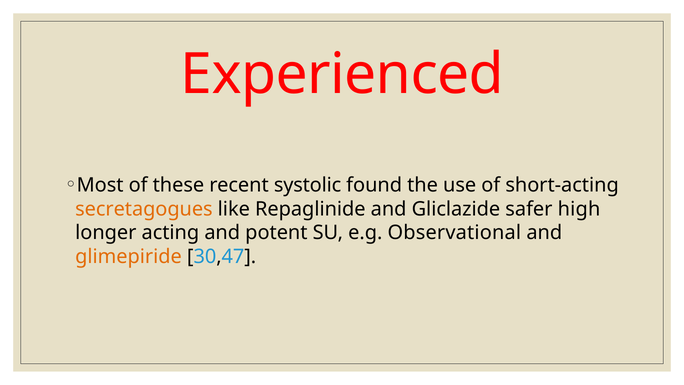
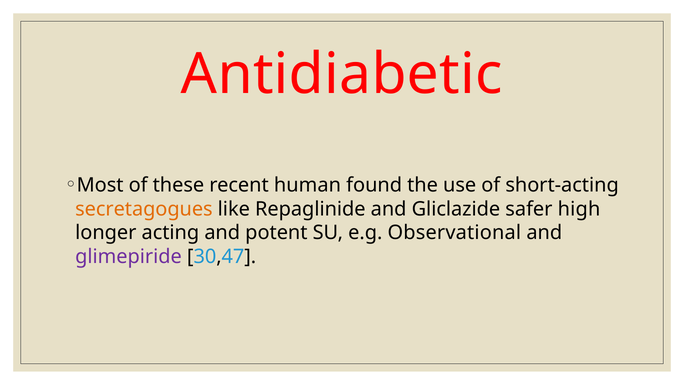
Experienced: Experienced -> Antidiabetic
systolic: systolic -> human
glimepiride colour: orange -> purple
